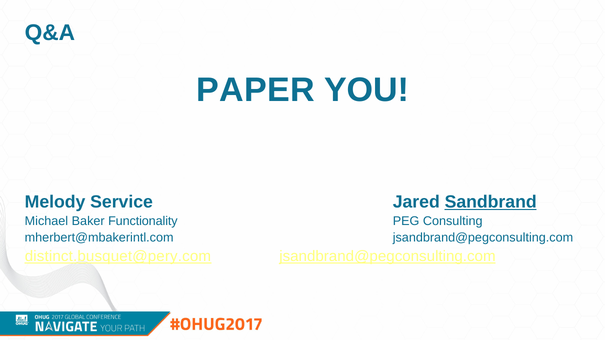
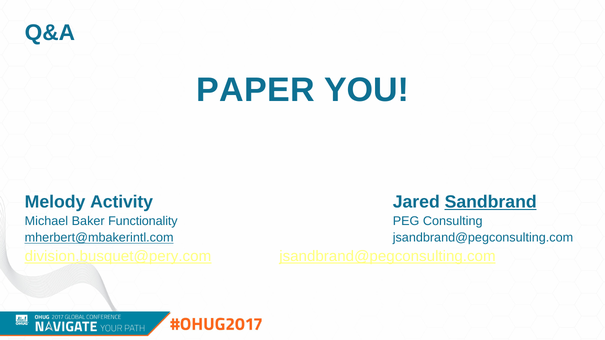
Service: Service -> Activity
mherbert@mbakerintl.com underline: none -> present
distinct.busquet@pery.com: distinct.busquet@pery.com -> division.busquet@pery.com
